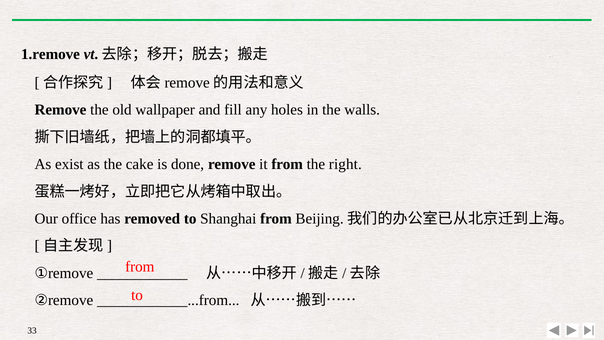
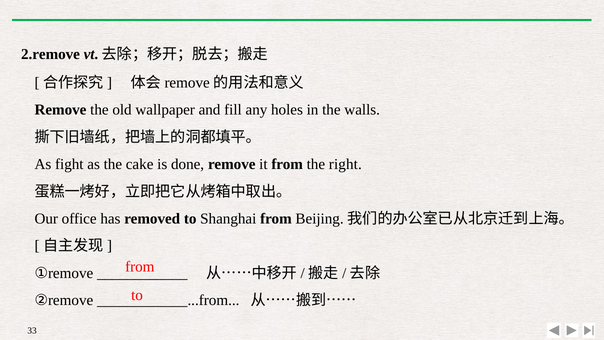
1.remove: 1.remove -> 2.remove
exist: exist -> fight
